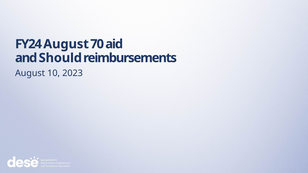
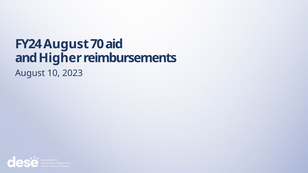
Should: Should -> Higher
